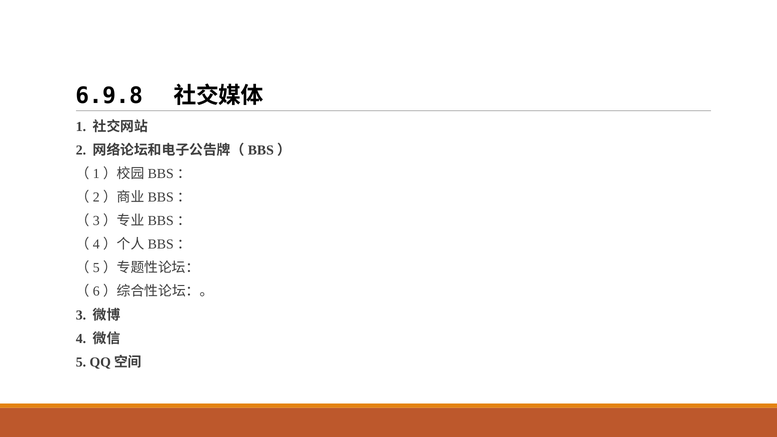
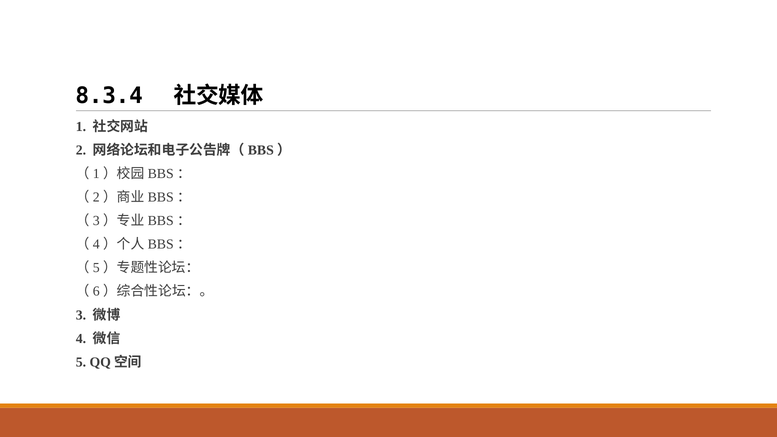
6.9.8: 6.9.8 -> 8.3.4
